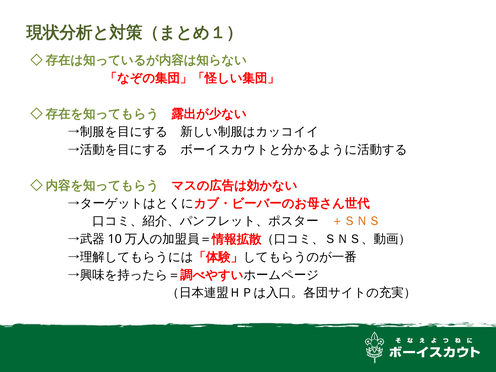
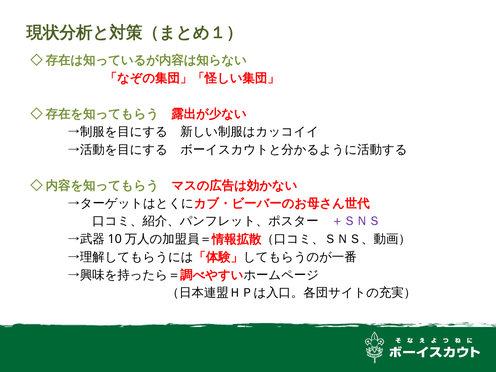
＋ＳＮＳ colour: orange -> purple
